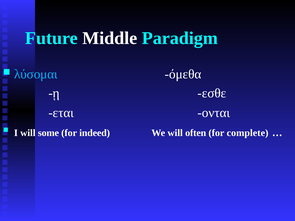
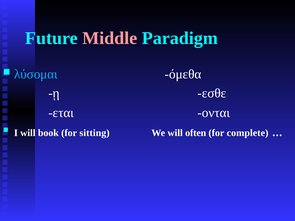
Middle colour: white -> pink
some: some -> book
indeed: indeed -> sitting
